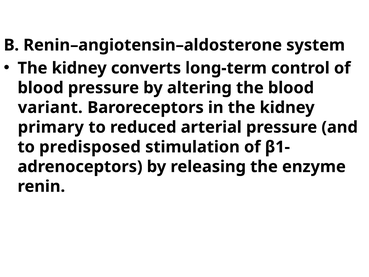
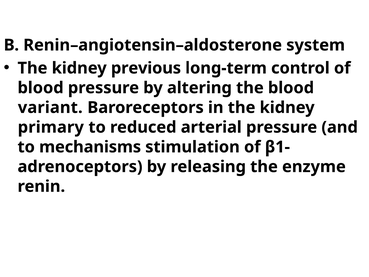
converts: converts -> previous
predisposed: predisposed -> mechanisms
